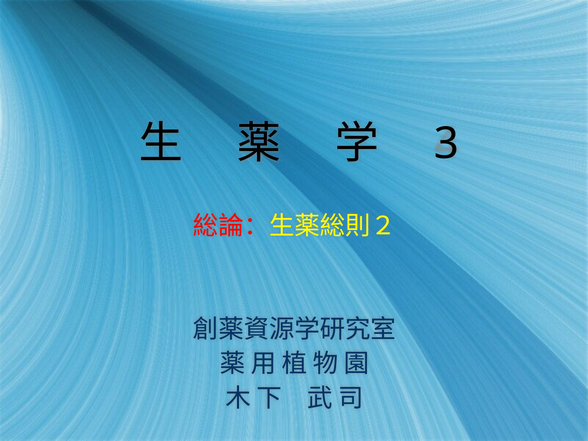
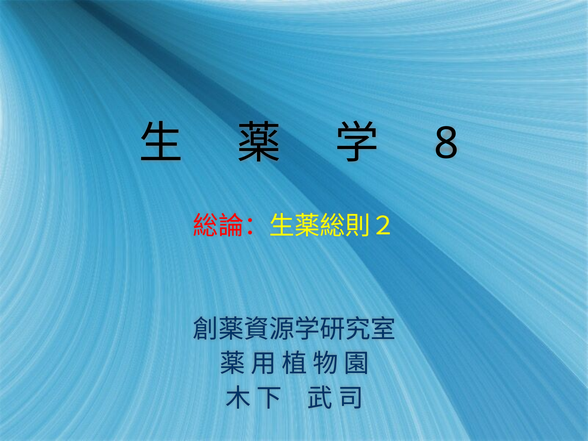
3: 3 -> 8
